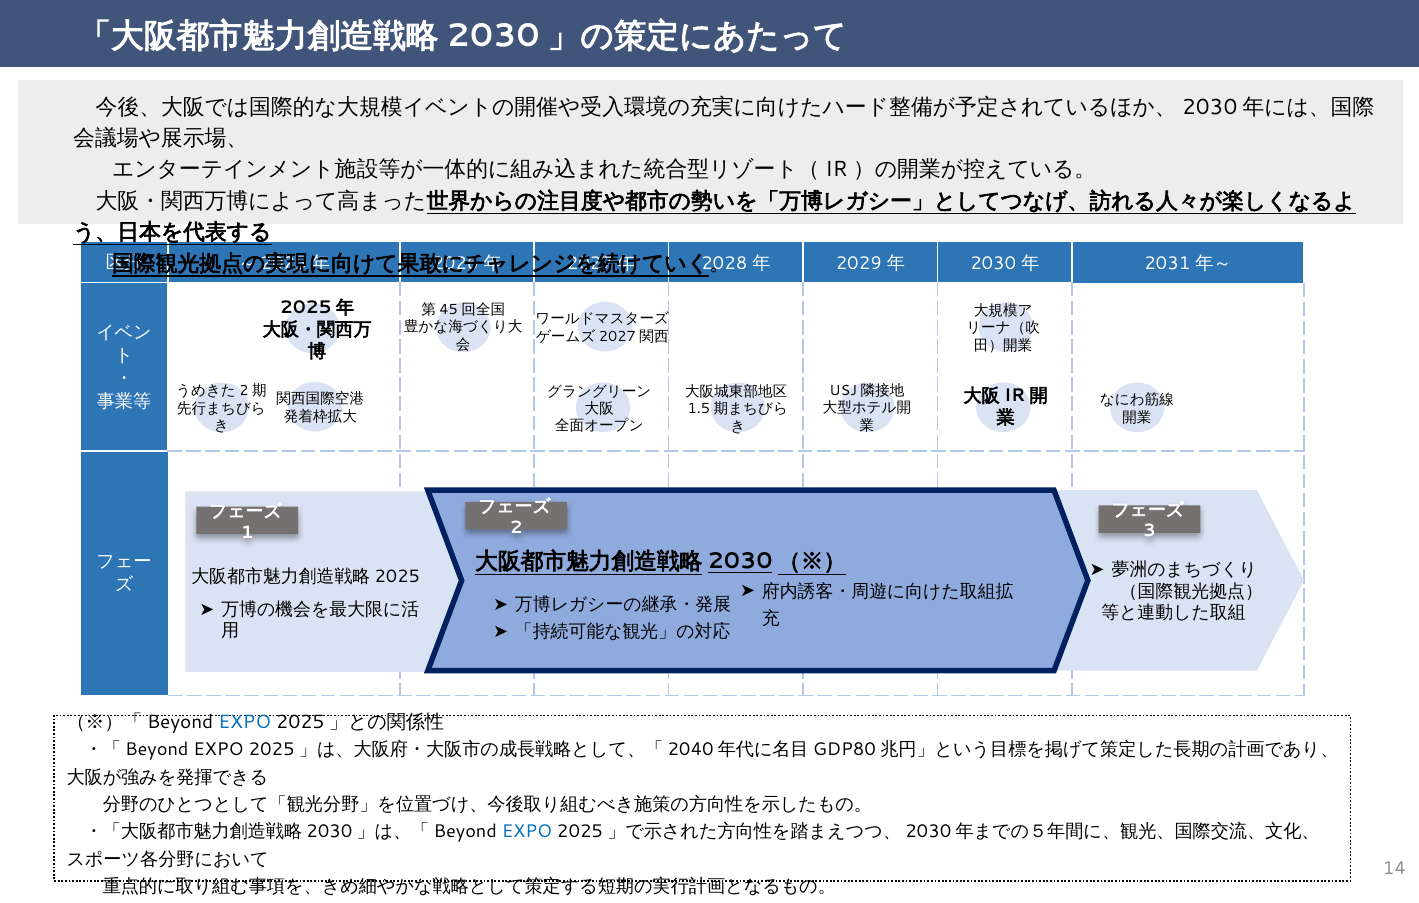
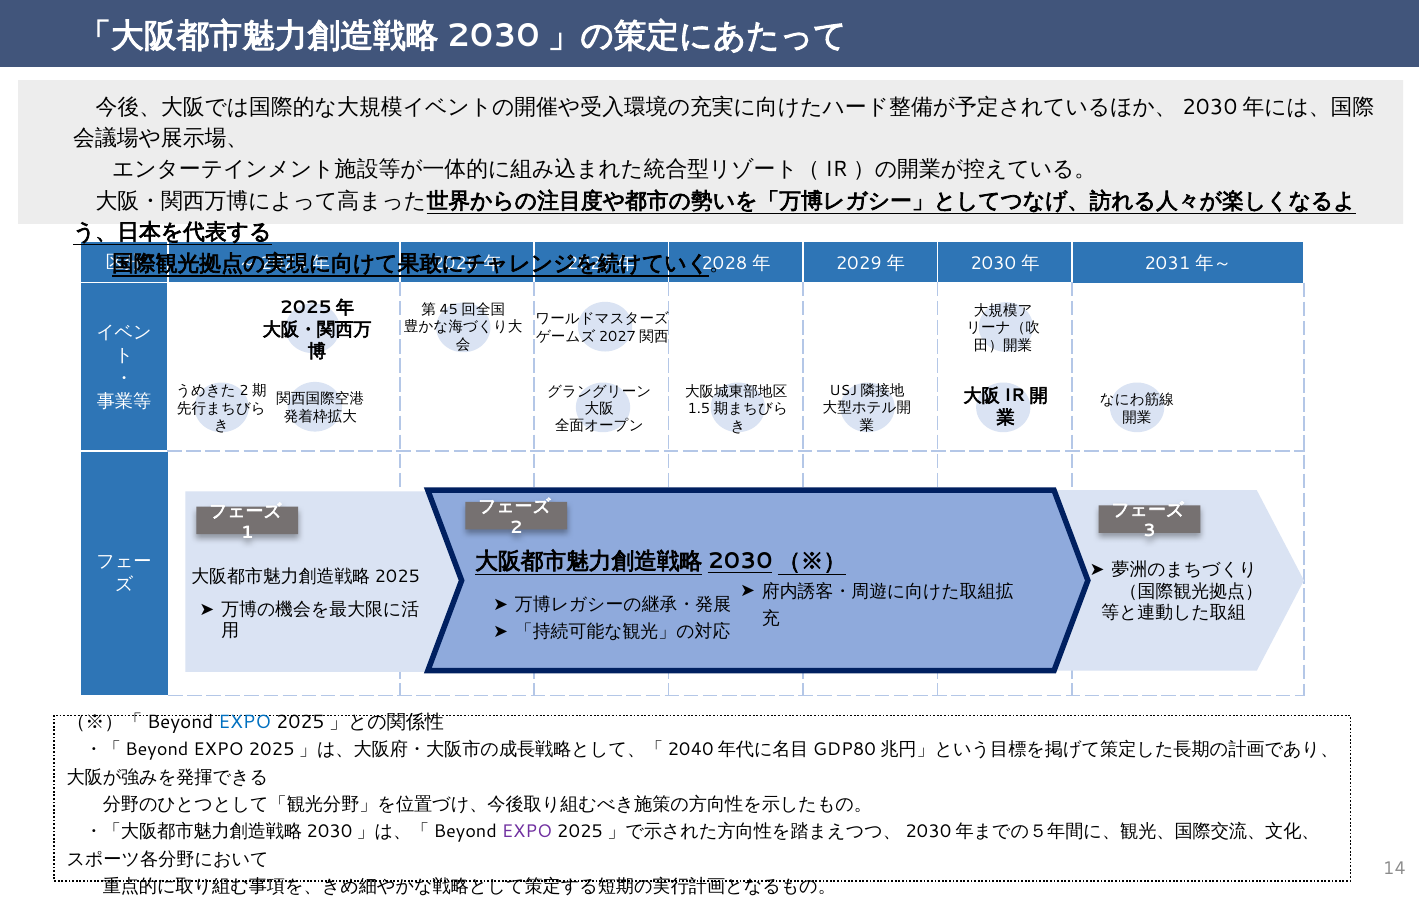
EXPO at (527, 831) colour: blue -> purple
